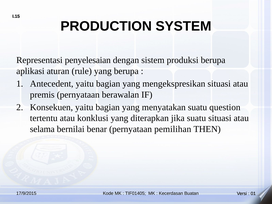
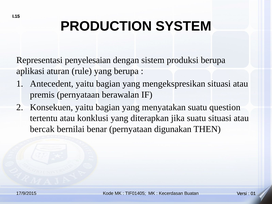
selama: selama -> bercak
pemilihan: pemilihan -> digunakan
